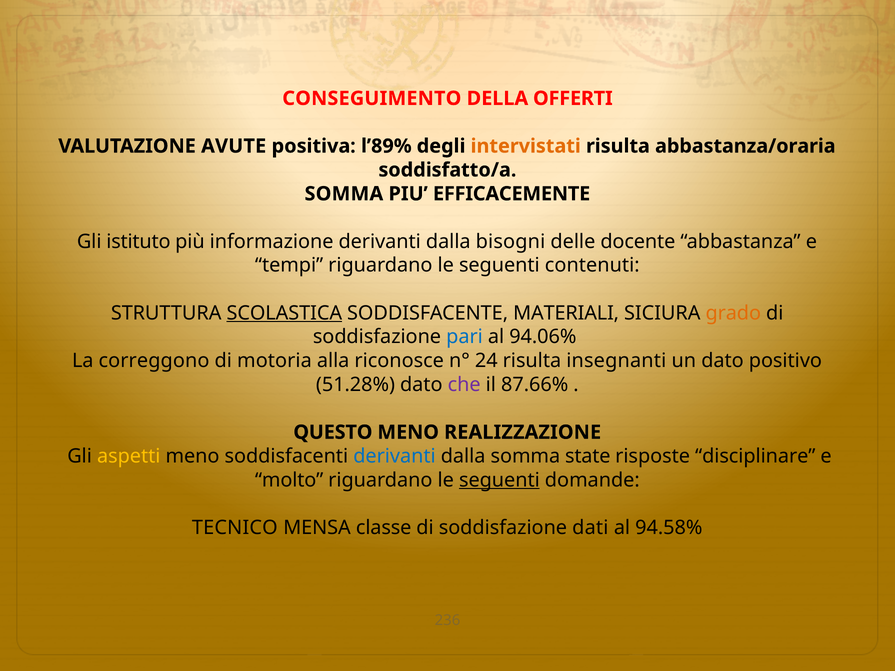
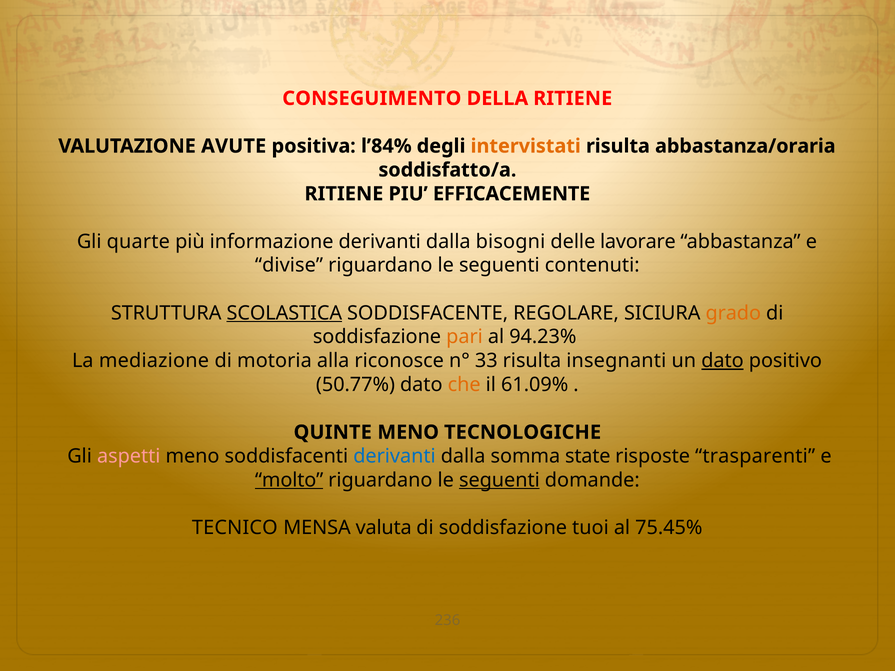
DELLA OFFERTI: OFFERTI -> RITIENE
l’89%: l’89% -> l’84%
SOMMA at (344, 194): SOMMA -> RITIENE
istituto: istituto -> quarte
docente: docente -> lavorare
tempi: tempi -> divise
MATERIALI: MATERIALI -> REGOLARE
pari colour: blue -> orange
94.06%: 94.06% -> 94.23%
correggono: correggono -> mediazione
24: 24 -> 33
dato at (723, 361) underline: none -> present
51.28%: 51.28% -> 50.77%
che colour: purple -> orange
87.66%: 87.66% -> 61.09%
QUESTO: QUESTO -> QUINTE
REALIZZAZIONE: REALIZZAZIONE -> TECNOLOGICHE
aspetti colour: yellow -> pink
disciplinare: disciplinare -> trasparenti
molto underline: none -> present
classe: classe -> valuta
dati: dati -> tuoi
94.58%: 94.58% -> 75.45%
